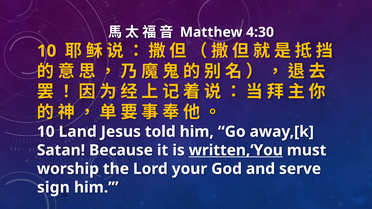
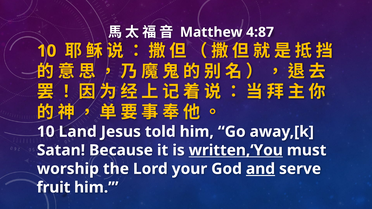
4:30: 4:30 -> 4:87
and underline: none -> present
sign: sign -> fruit
